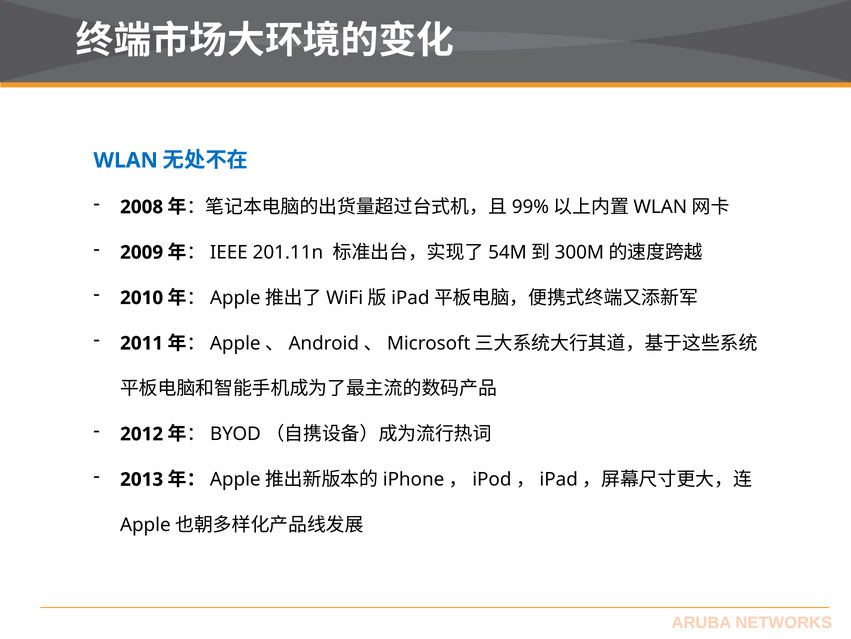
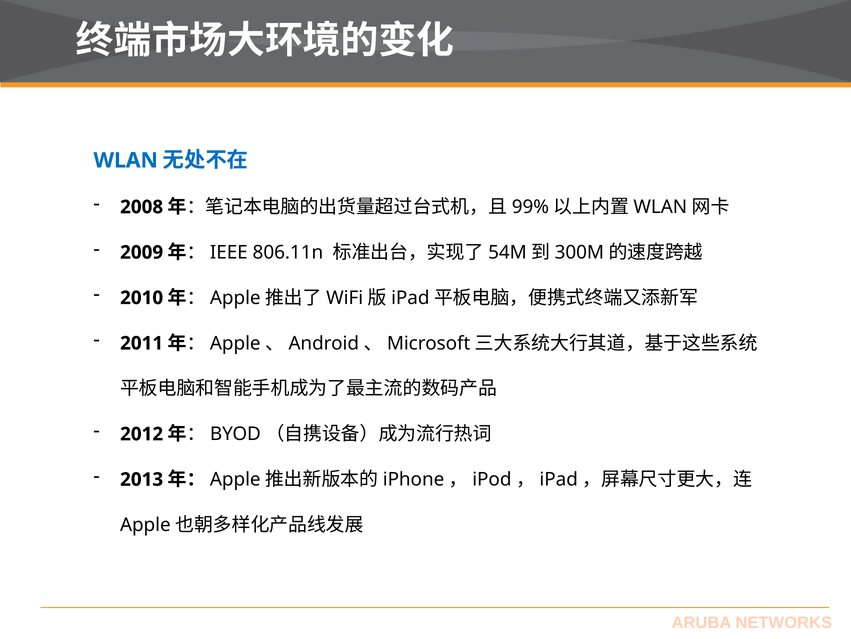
201.11n: 201.11n -> 806.11n
